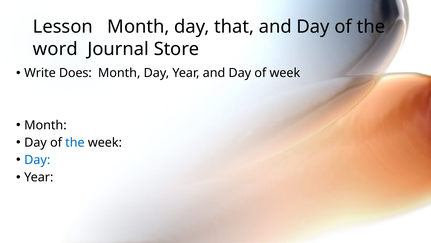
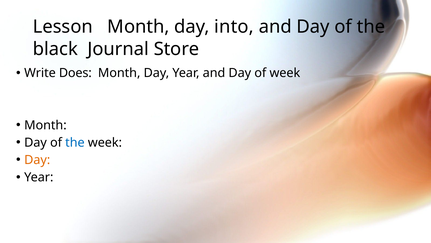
that: that -> into
word: word -> black
Day at (37, 160) colour: blue -> orange
